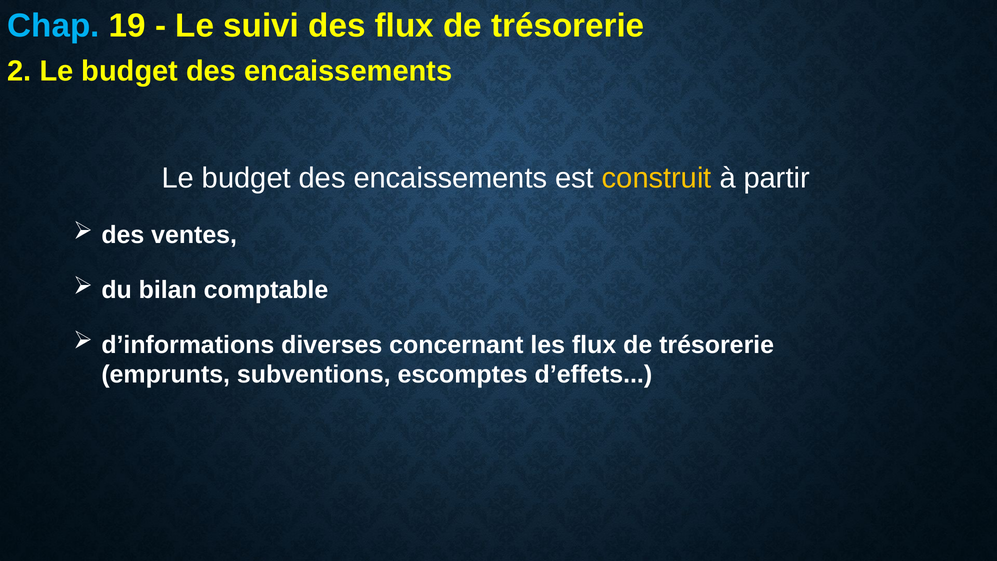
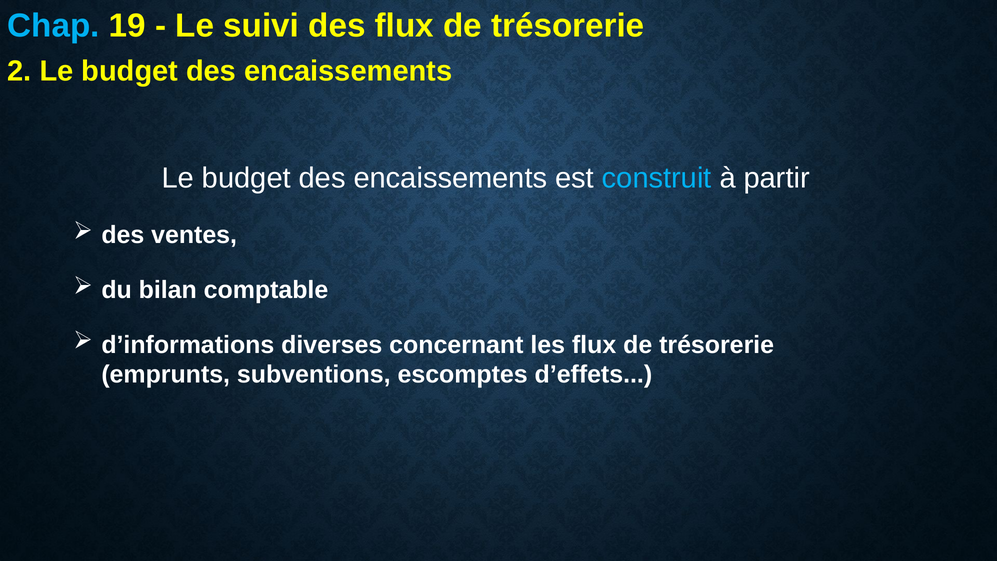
construit colour: yellow -> light blue
